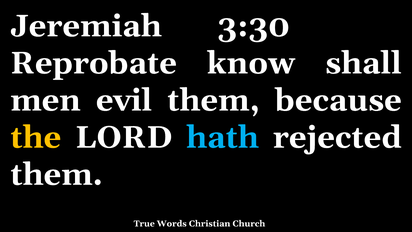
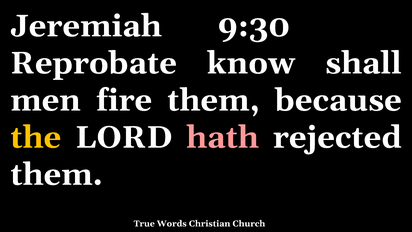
3:30: 3:30 -> 9:30
evil: evil -> fire
hath colour: light blue -> pink
